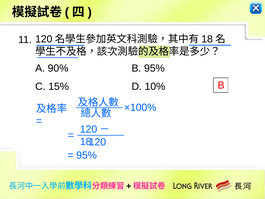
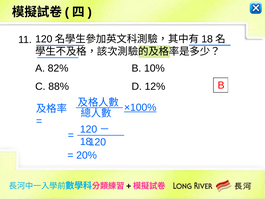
90%: 90% -> 82%
B 95%: 95% -> 10%
15%: 15% -> 88%
10%: 10% -> 12%
×100% underline: none -> present
95% at (87, 155): 95% -> 20%
